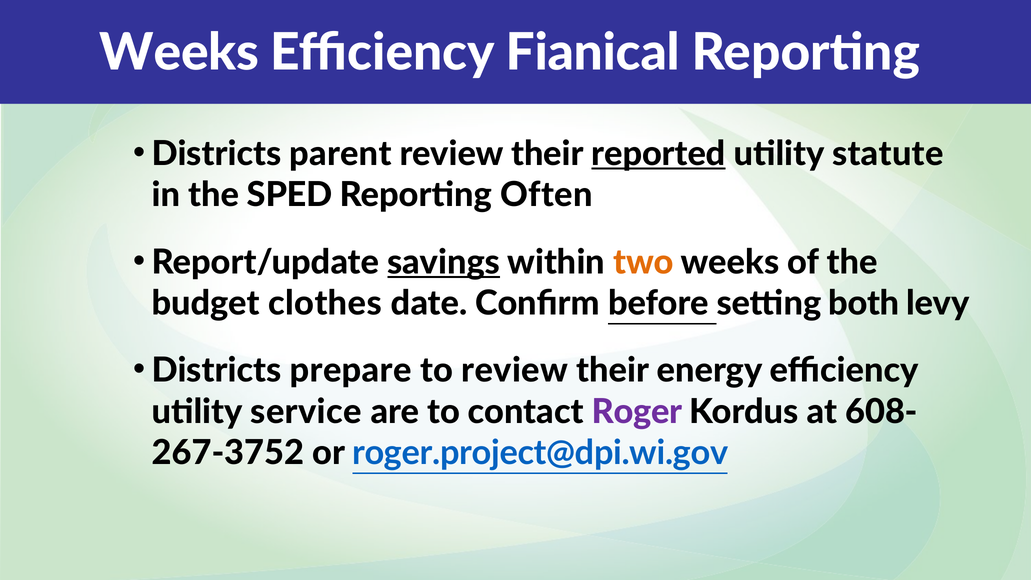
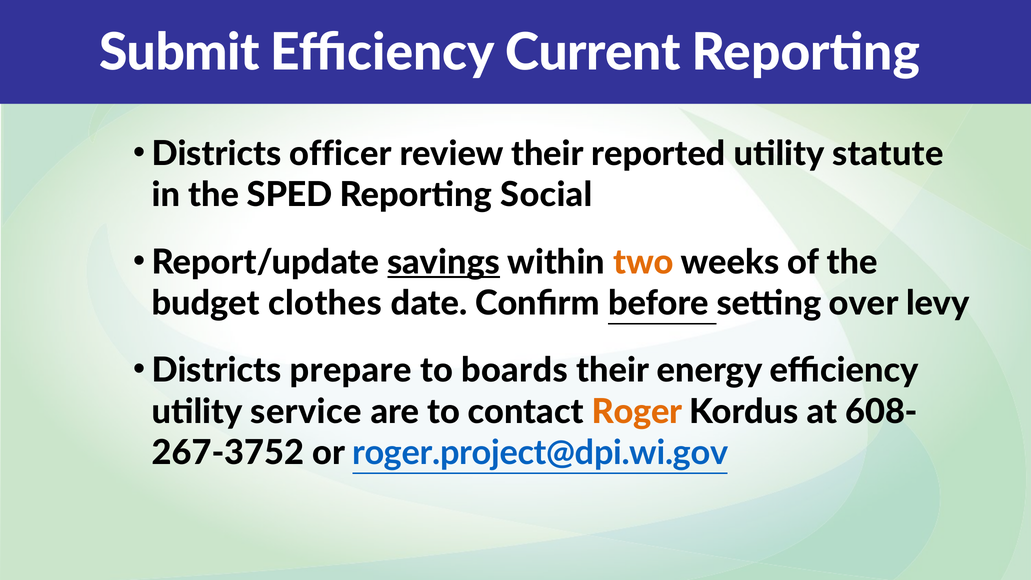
Weeks at (179, 53): Weeks -> Submit
Fianical: Fianical -> Current
parent: parent -> officer
reported underline: present -> none
Often: Often -> Social
both: both -> over
to review: review -> boards
Roger colour: purple -> orange
